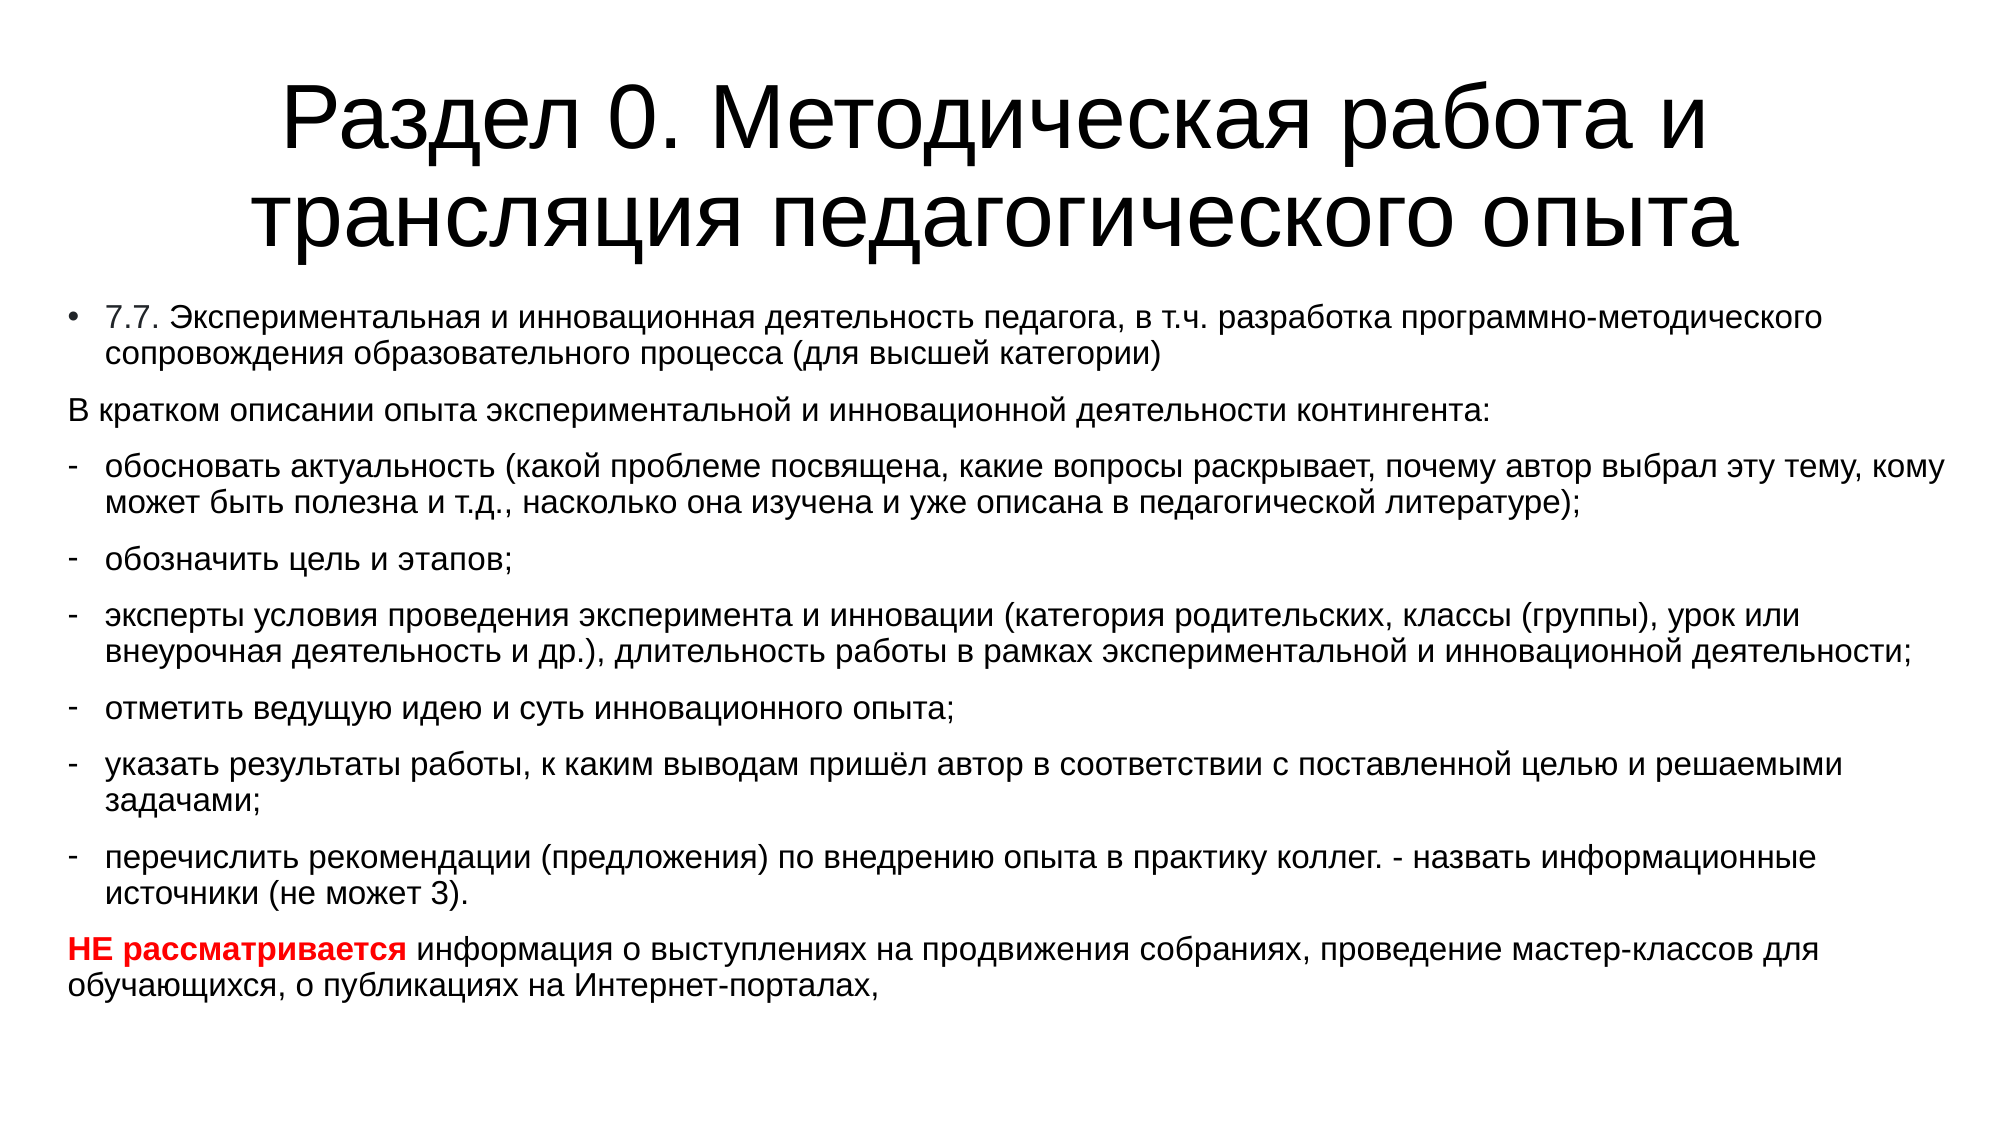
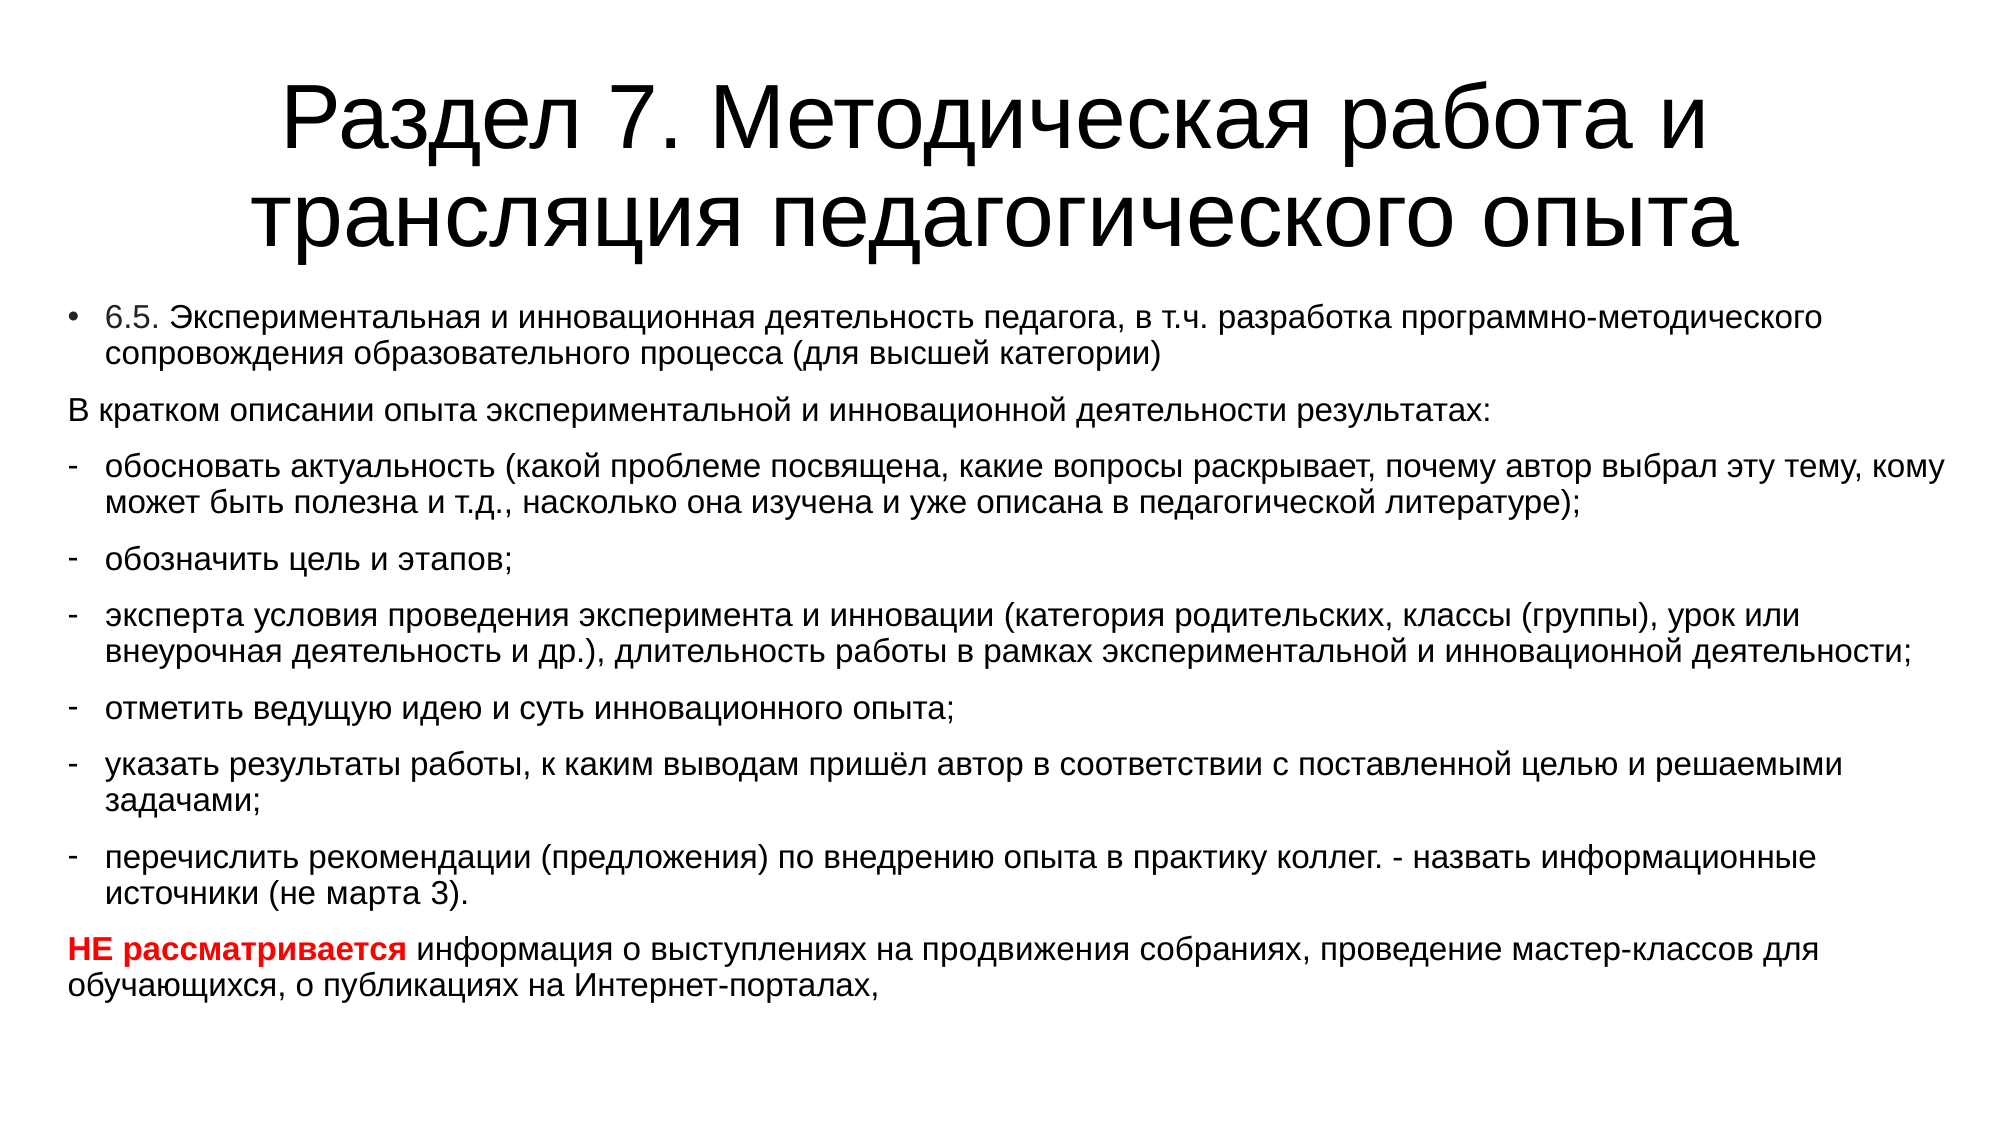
0: 0 -> 7
7.7: 7.7 -> 6.5
контингента: контингента -> результатах
эксперты: эксперты -> эксперта
не может: может -> марта
